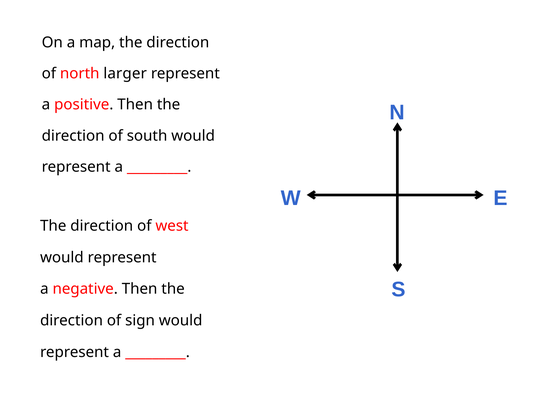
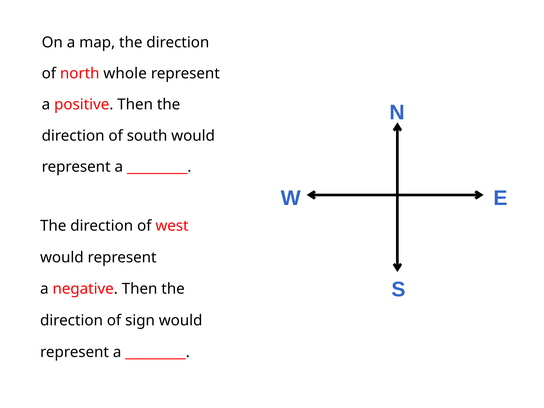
larger: larger -> whole
